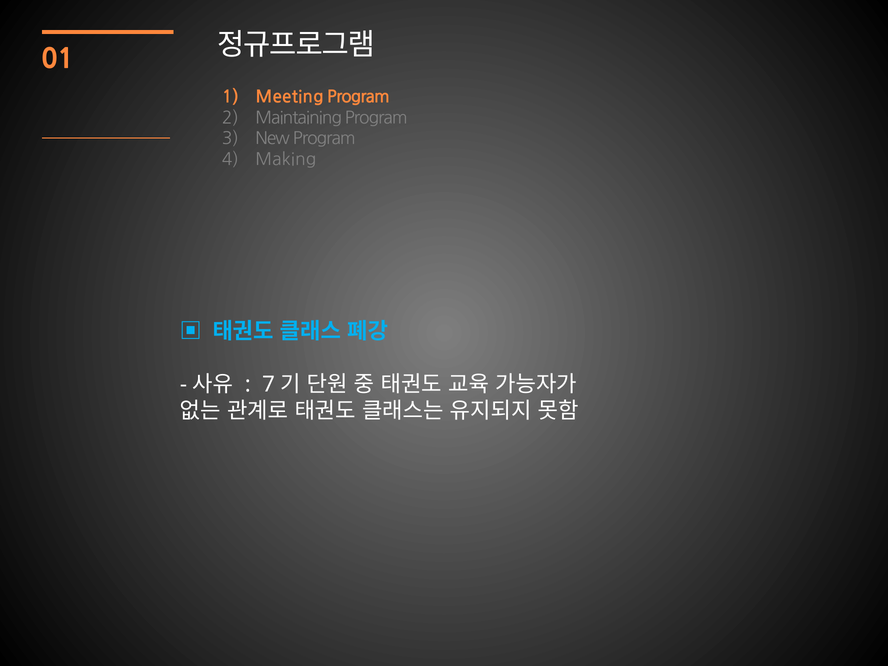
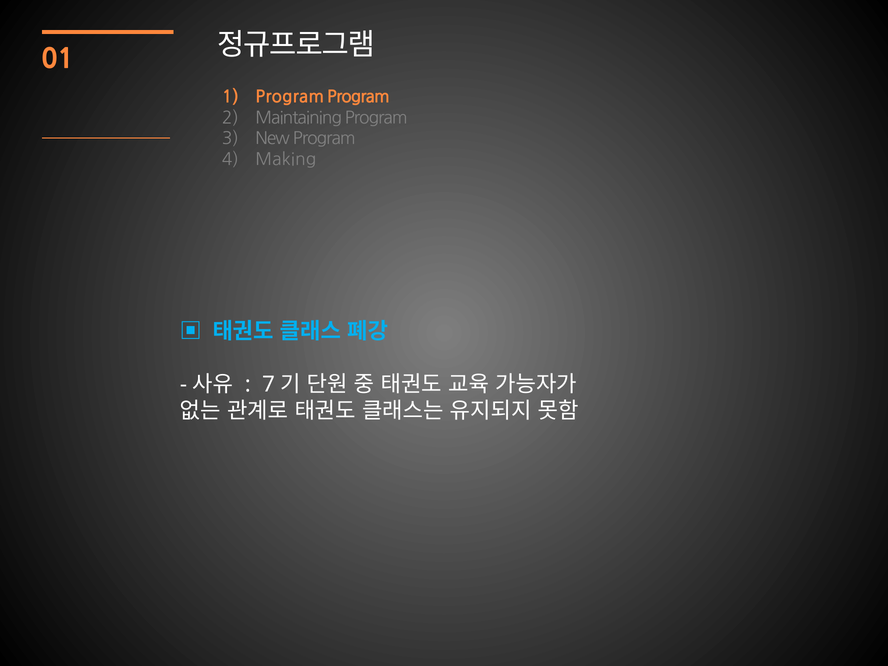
Meeting at (290, 97): Meeting -> Program
